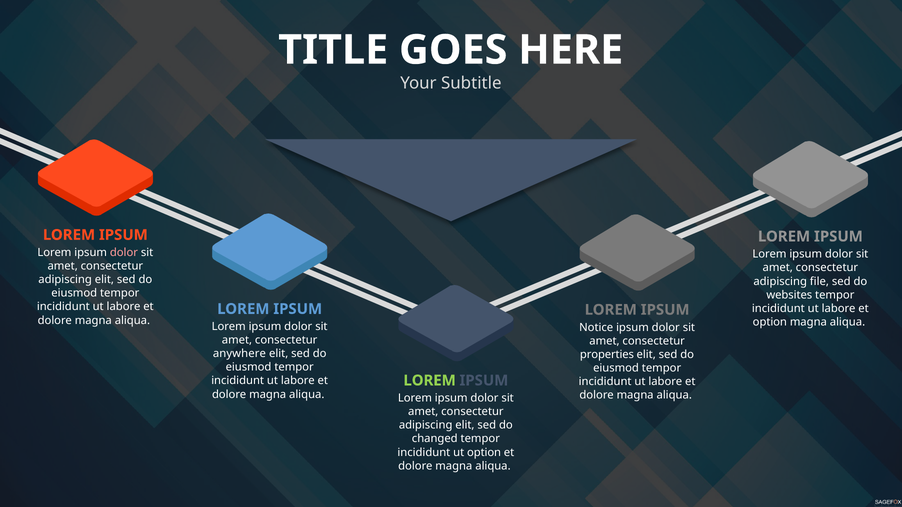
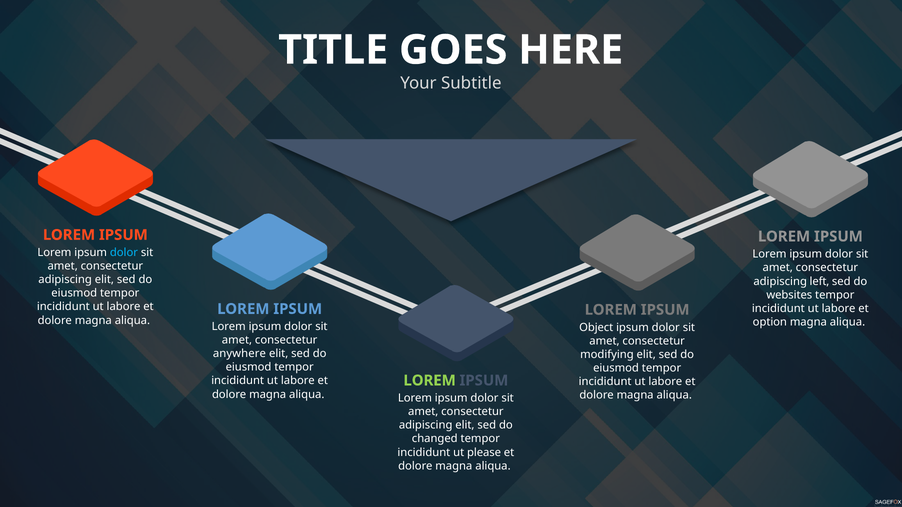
dolor at (124, 253) colour: pink -> light blue
file: file -> left
Notice: Notice -> Object
properties: properties -> modifying
ut option: option -> please
